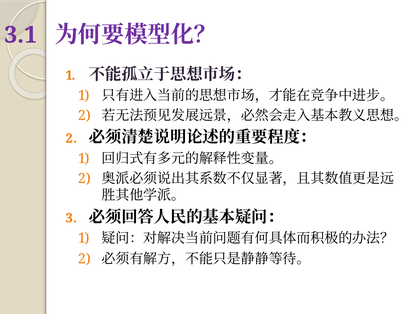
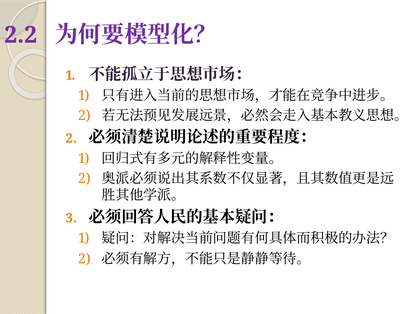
3.1: 3.1 -> 2.2
